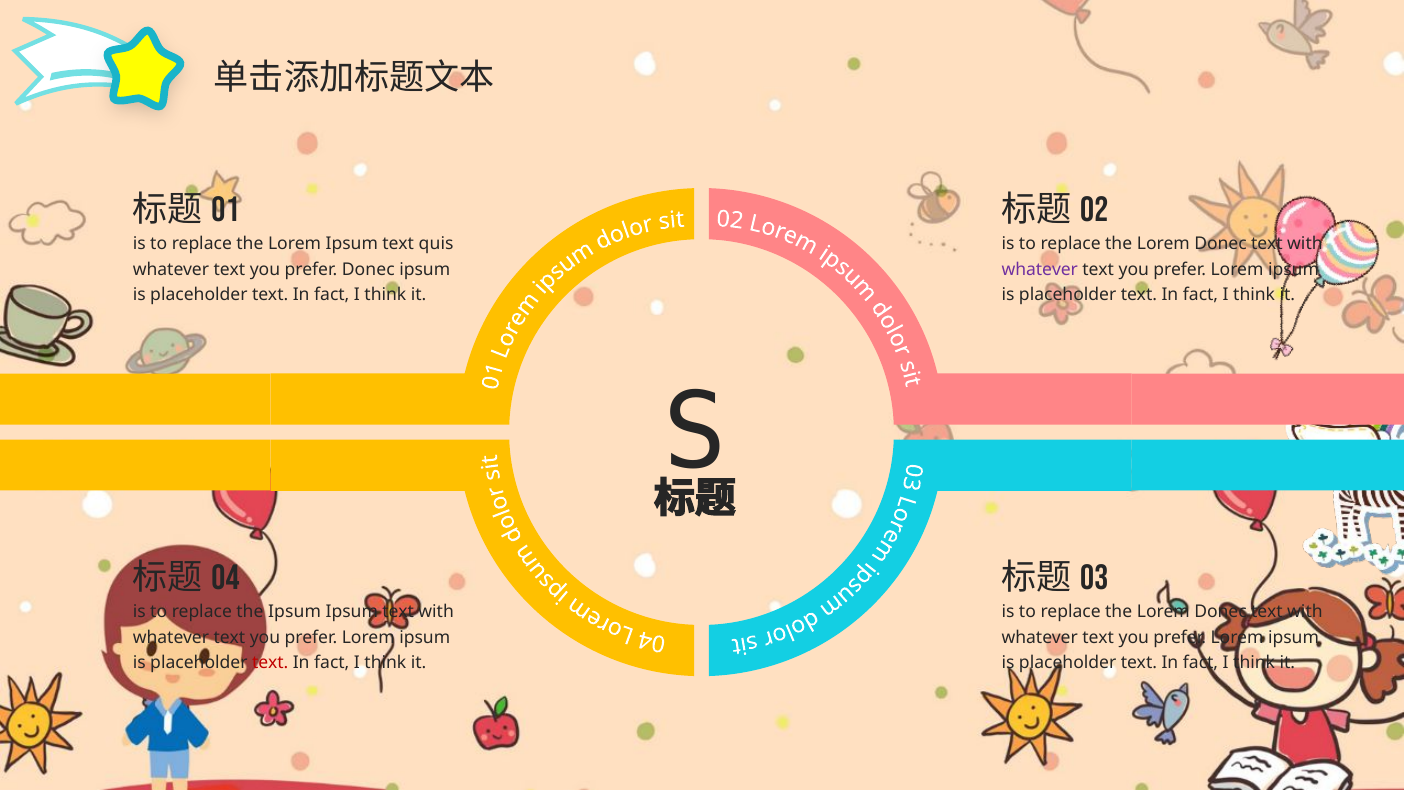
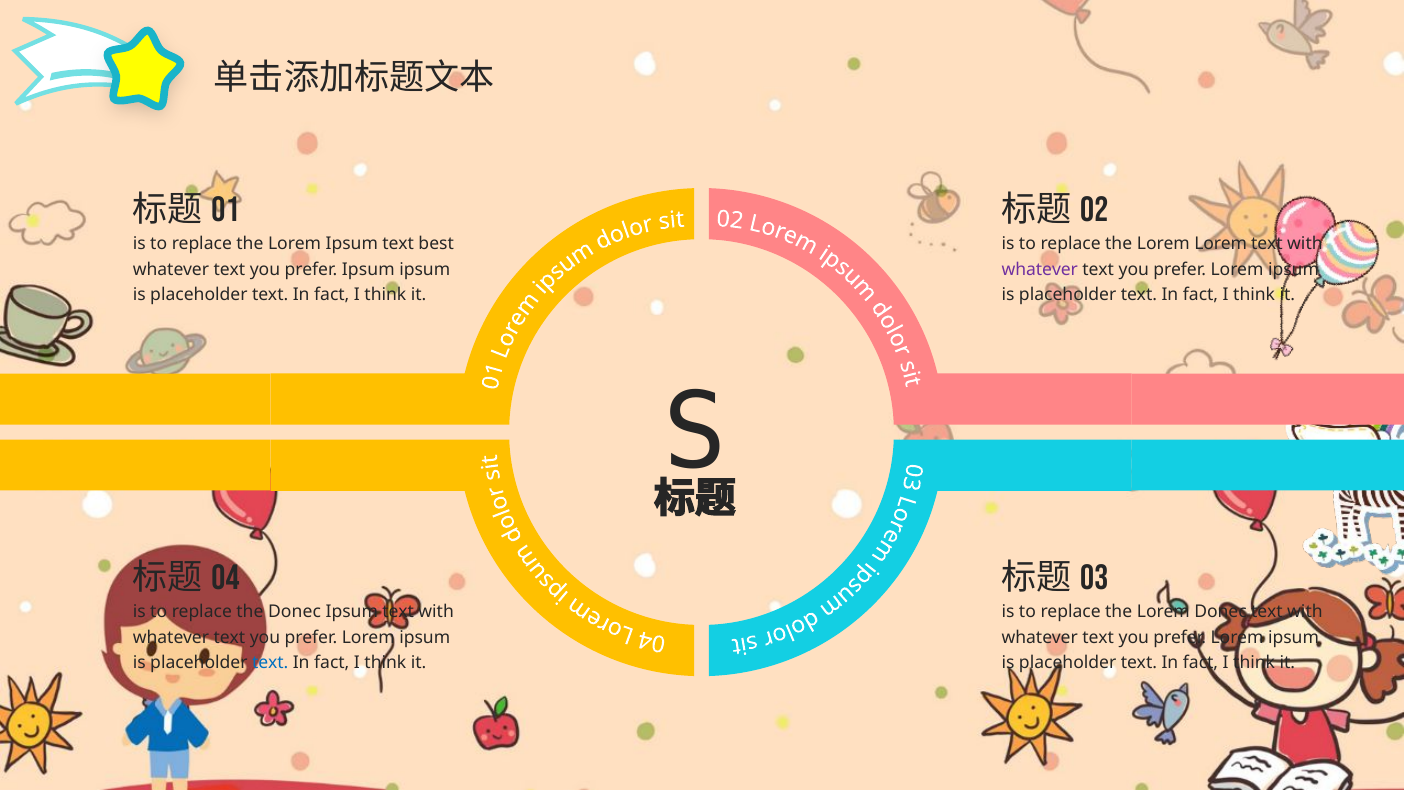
quis: quis -> best
Donec at (1221, 244): Donec -> Lorem
prefer Donec: Donec -> Ipsum
the Ipsum: Ipsum -> Donec
text at (270, 662) colour: red -> blue
